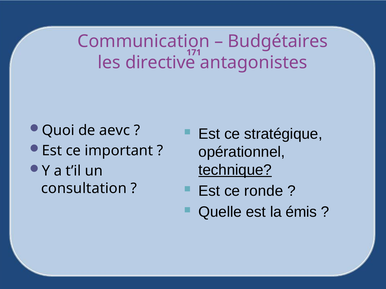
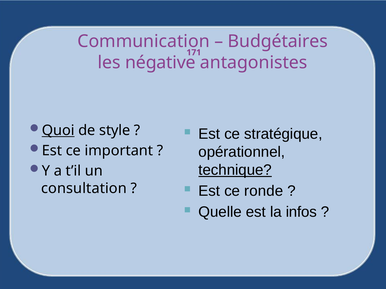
directive: directive -> négative
Quoi underline: none -> present
aevc: aevc -> style
émis: émis -> infos
